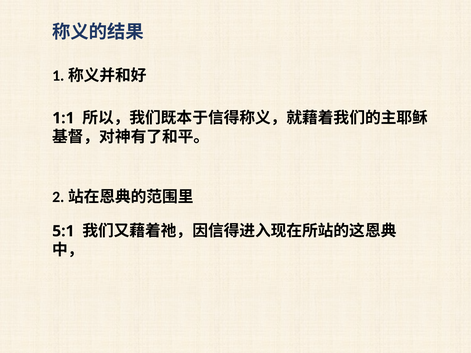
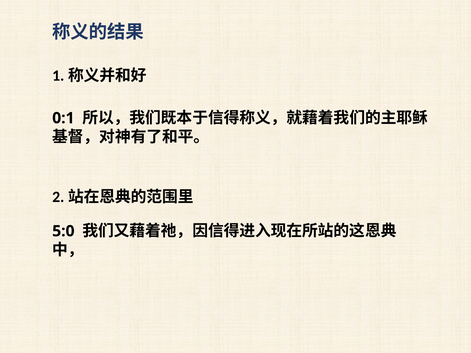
1:1: 1:1 -> 0:1
5:1: 5:1 -> 5:0
